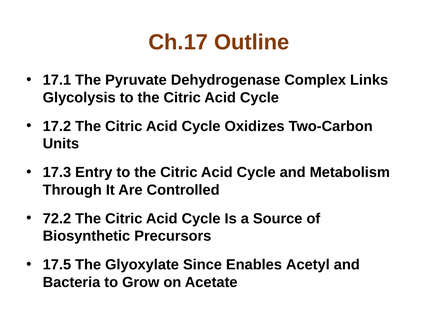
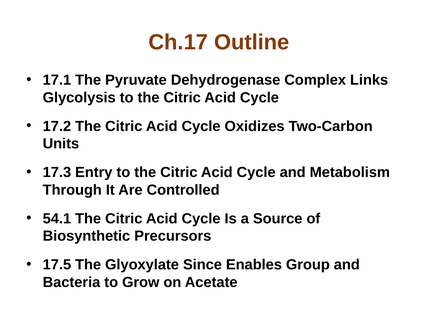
72.2: 72.2 -> 54.1
Acetyl: Acetyl -> Group
